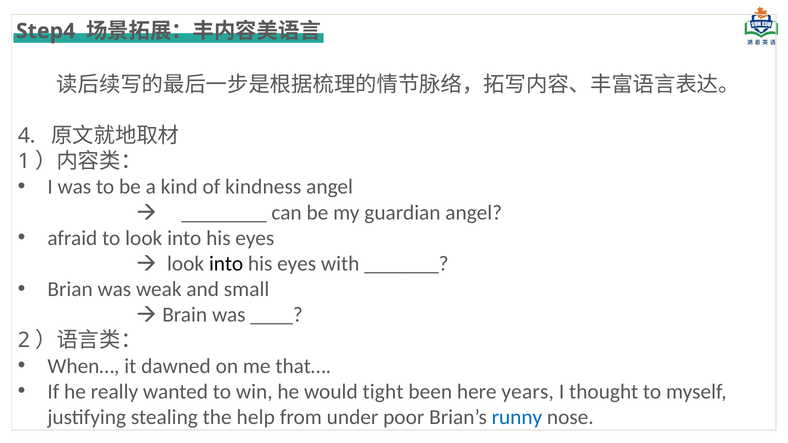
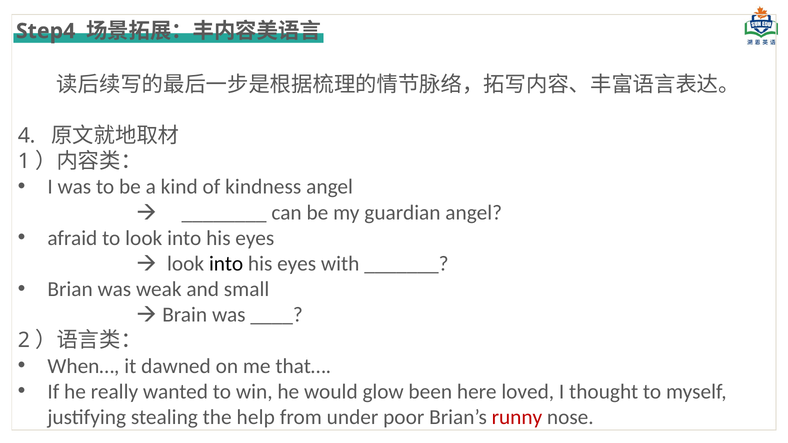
tight: tight -> glow
years: years -> loved
runny colour: blue -> red
